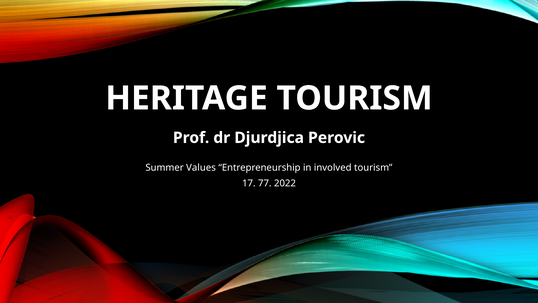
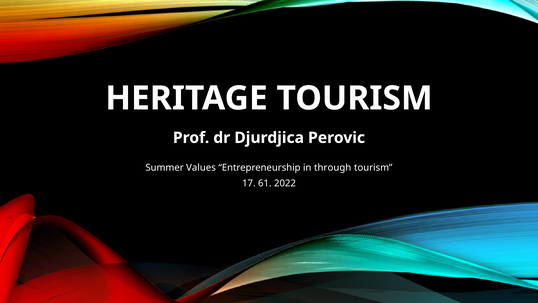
involved: involved -> through
77: 77 -> 61
